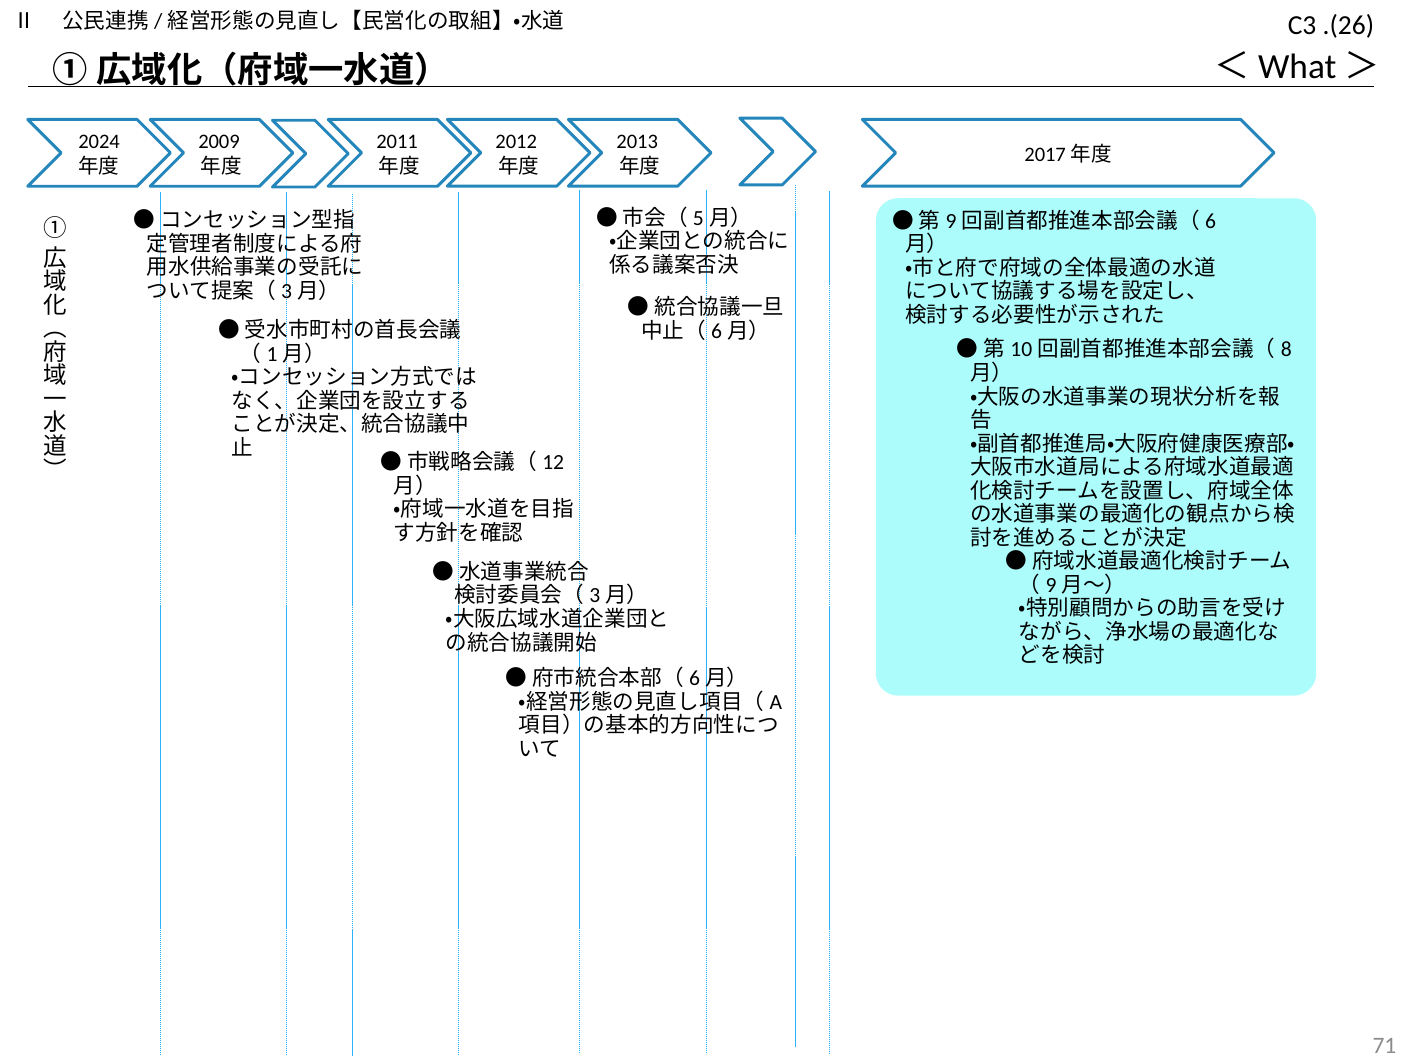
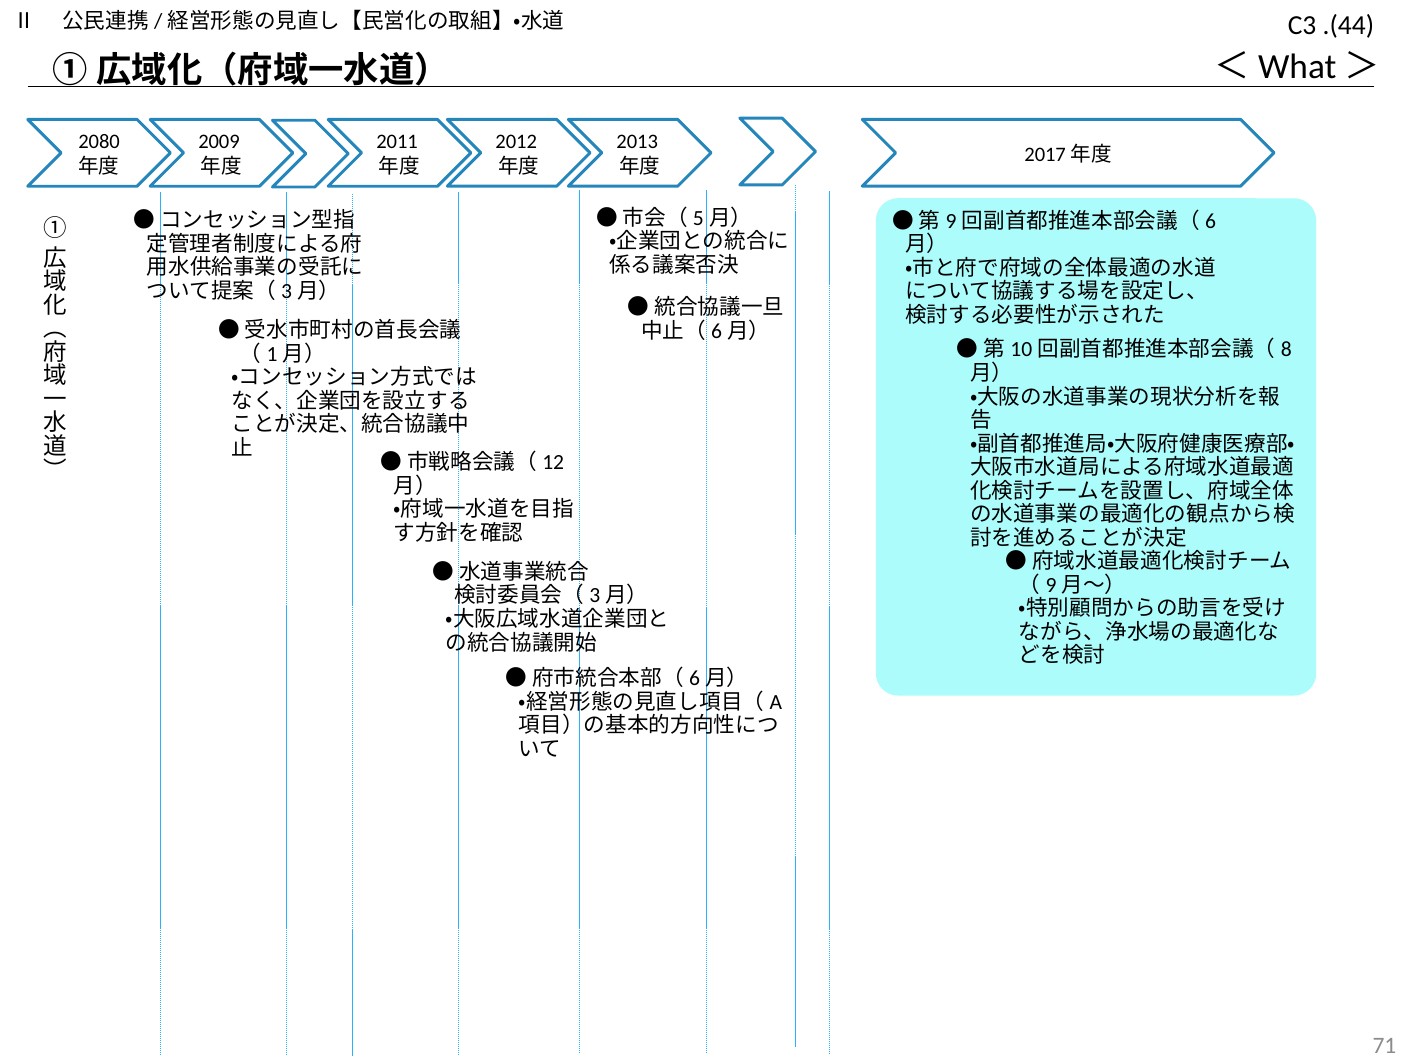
.(26: .(26 -> .(44
2024: 2024 -> 2080
